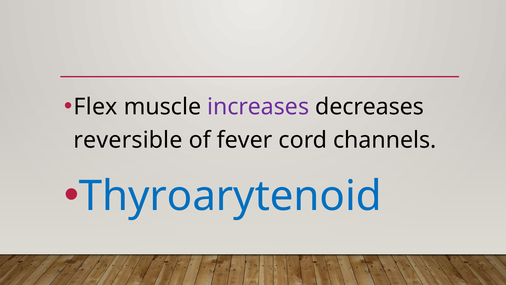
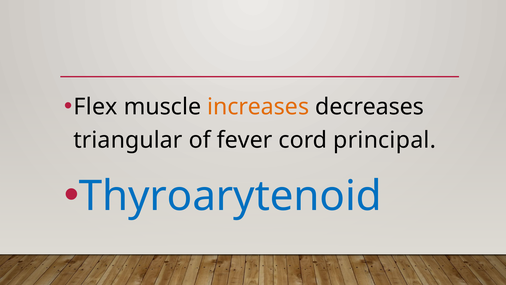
increases colour: purple -> orange
reversible: reversible -> triangular
channels: channels -> principal
